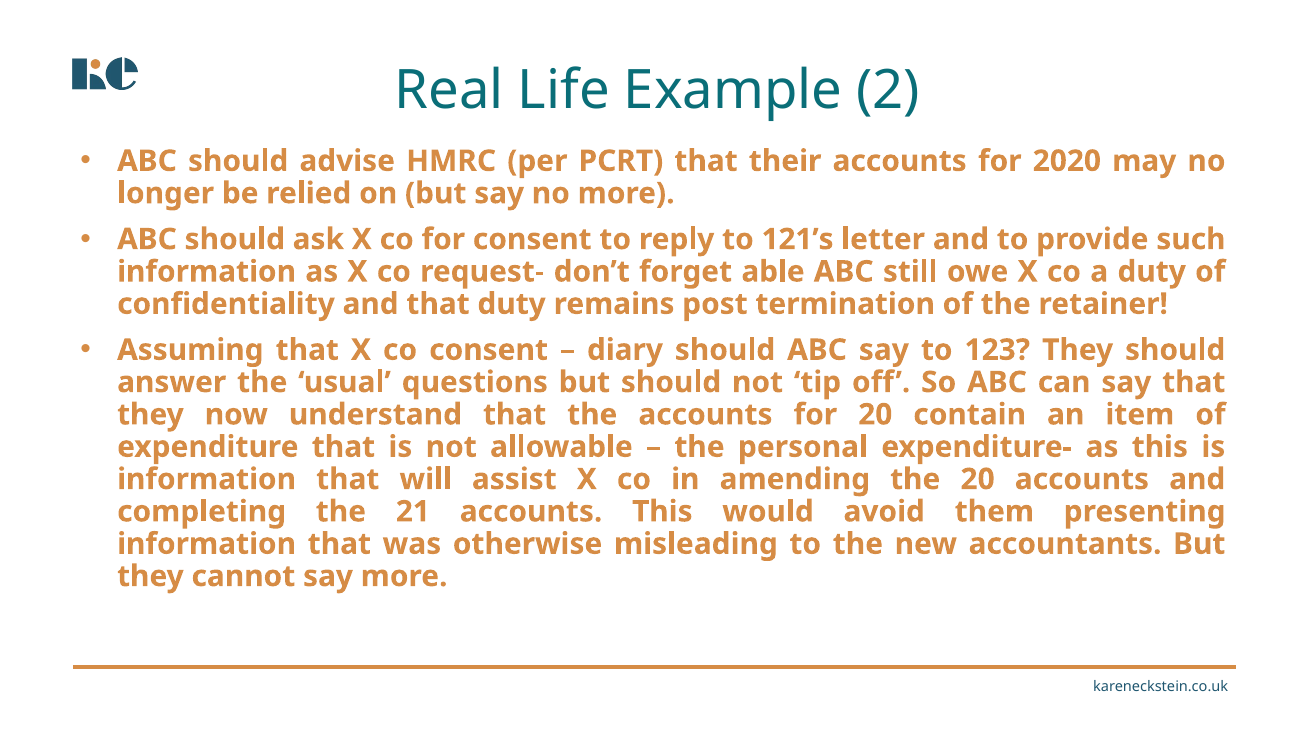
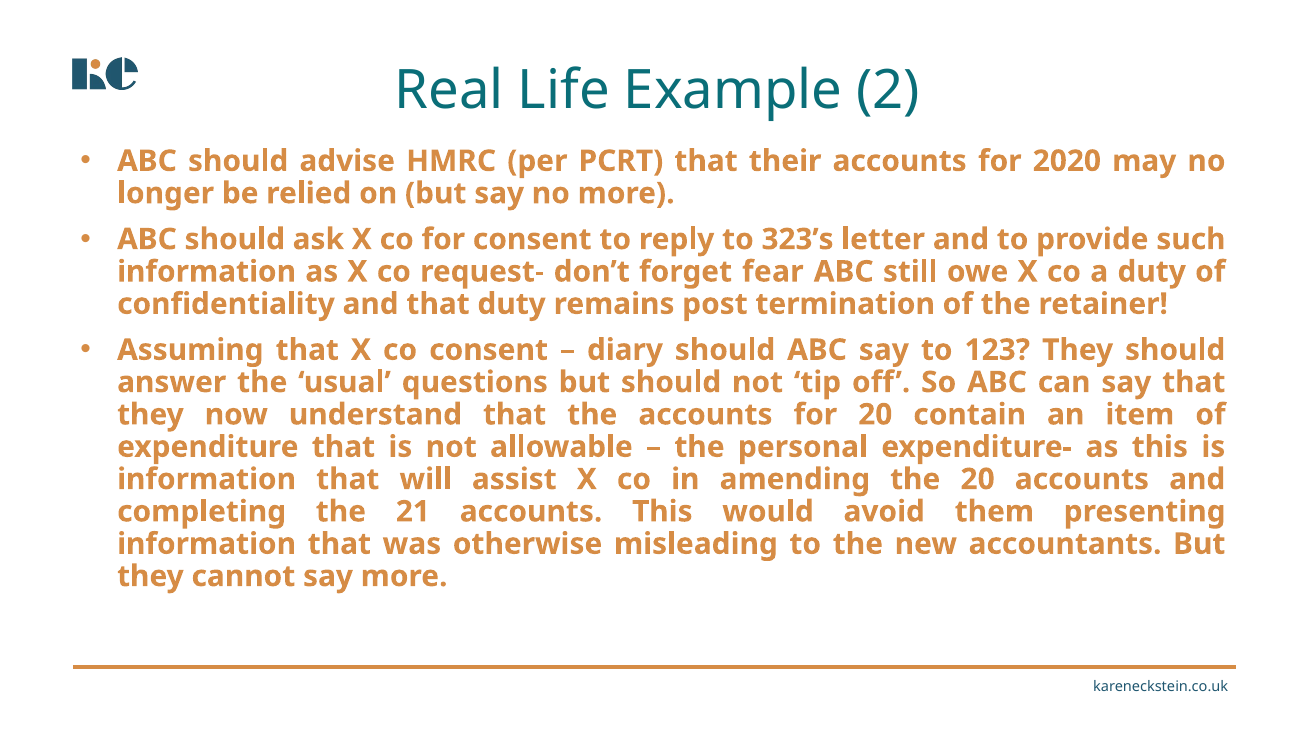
121’s: 121’s -> 323’s
able: able -> fear
